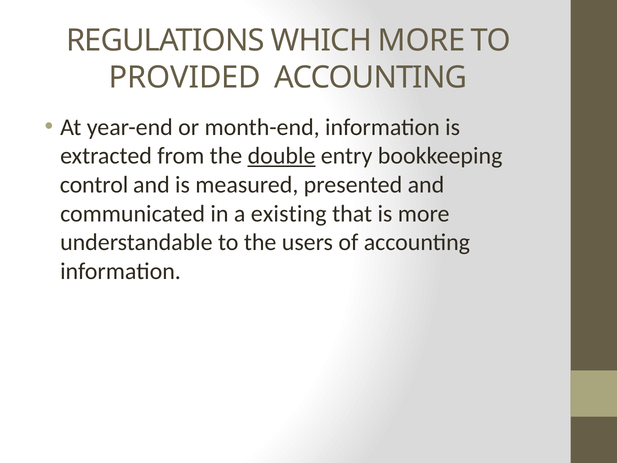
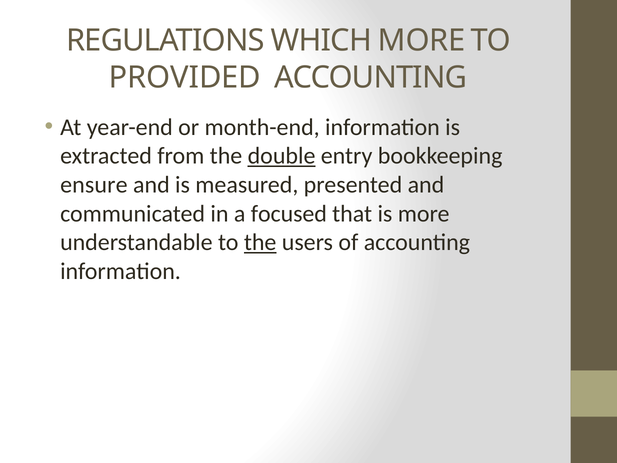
control: control -> ensure
existing: existing -> focused
the at (260, 242) underline: none -> present
